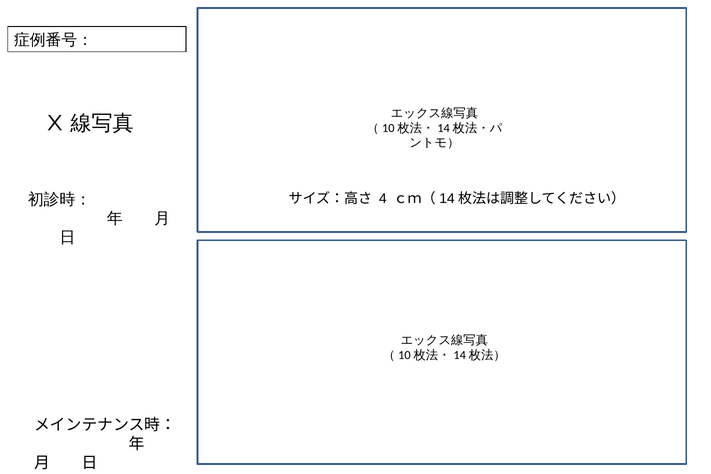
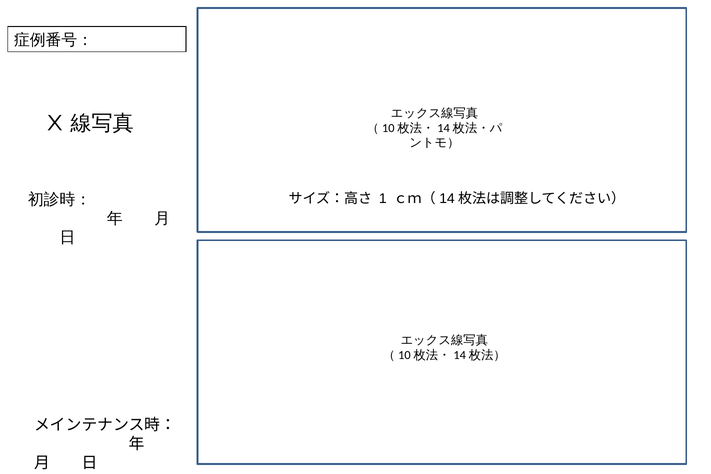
4: 4 -> 1
